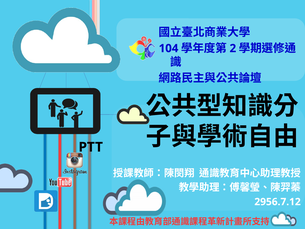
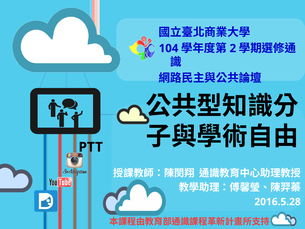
2956.7.12: 2956.7.12 -> 2016.5.28
